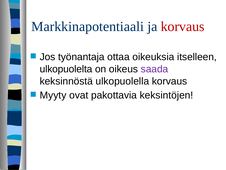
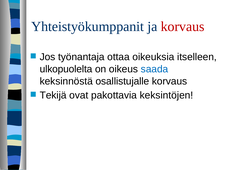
Markkinapotentiaali: Markkinapotentiaali -> Yhteistyökumppanit
saada colour: purple -> blue
ulkopuolella: ulkopuolella -> osallistujalle
Myyty: Myyty -> Tekijä
